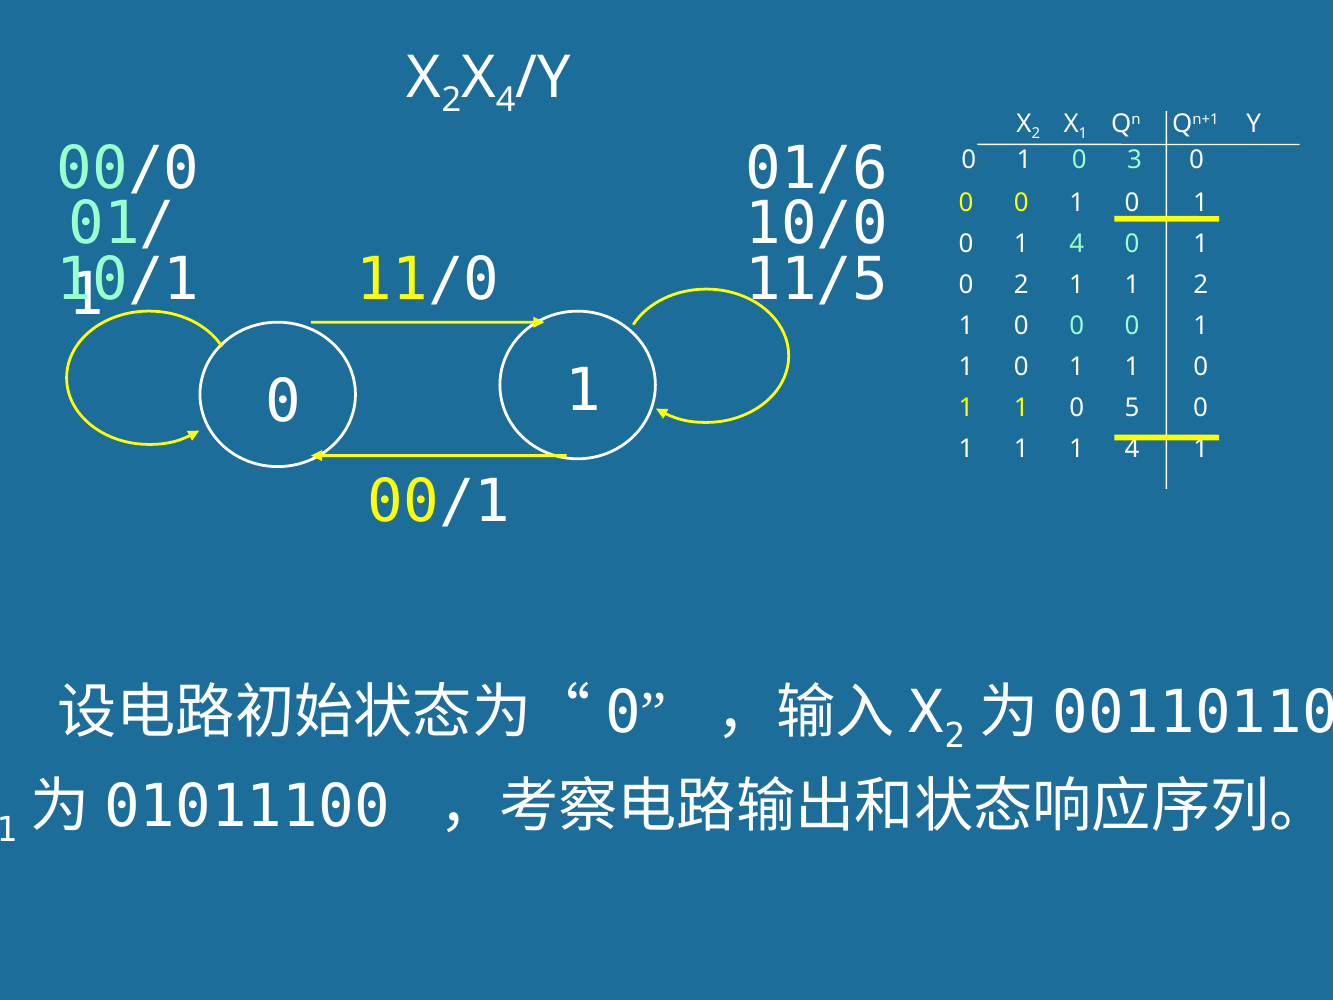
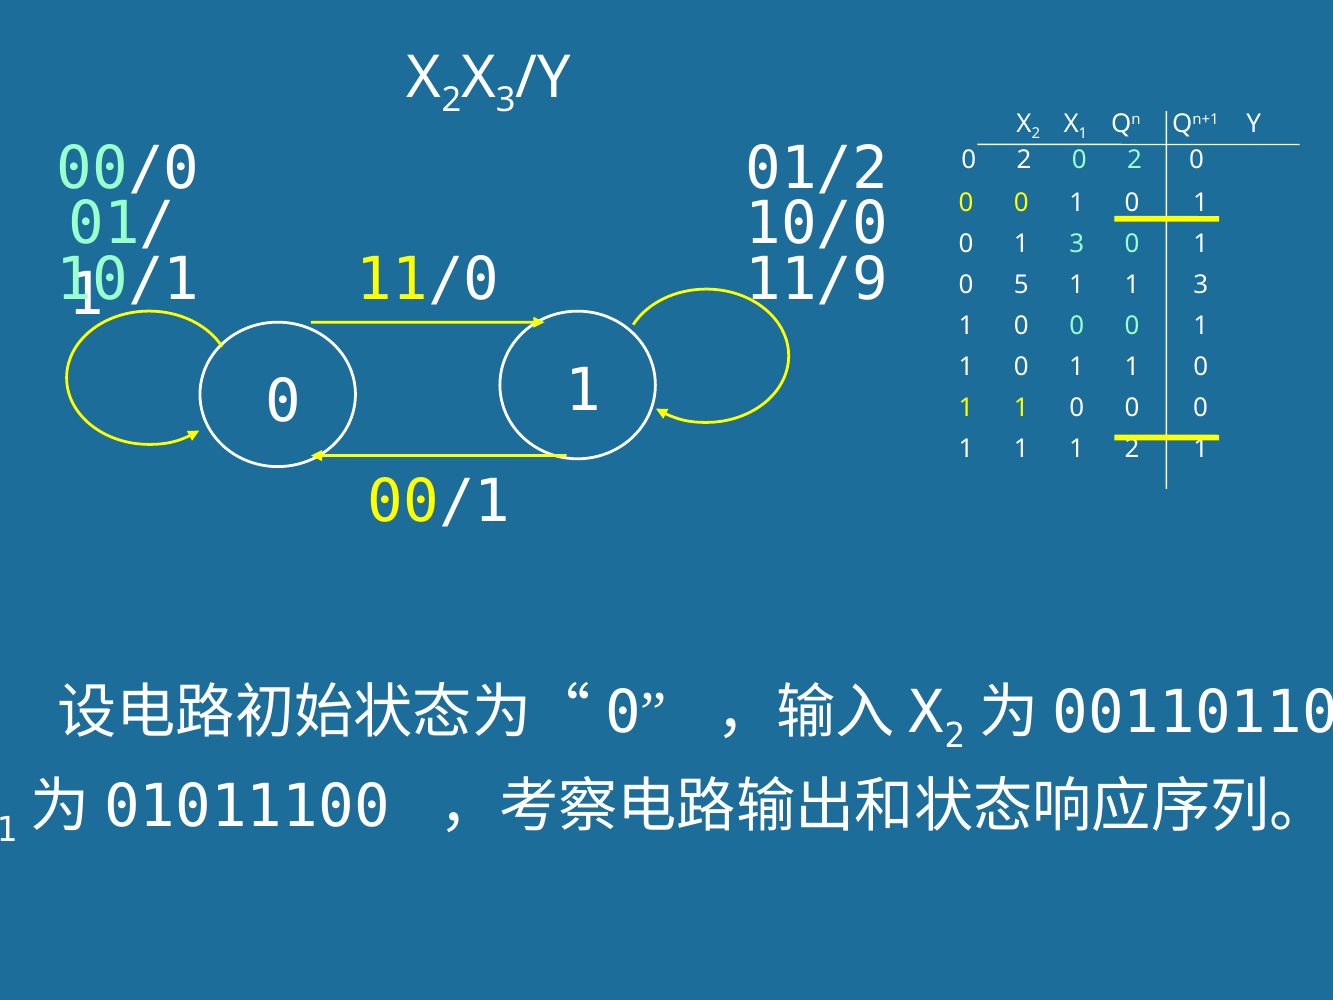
4 at (506, 100): 4 -> 3
01/6: 01/6 -> 01/2
1 at (1024, 160): 1 -> 2
3 at (1135, 160): 3 -> 2
0 1 4: 4 -> 3
11/5: 11/5 -> 11/9
0 2: 2 -> 5
1 1 2: 2 -> 3
1 1 0 5: 5 -> 0
1 1 4: 4 -> 2
